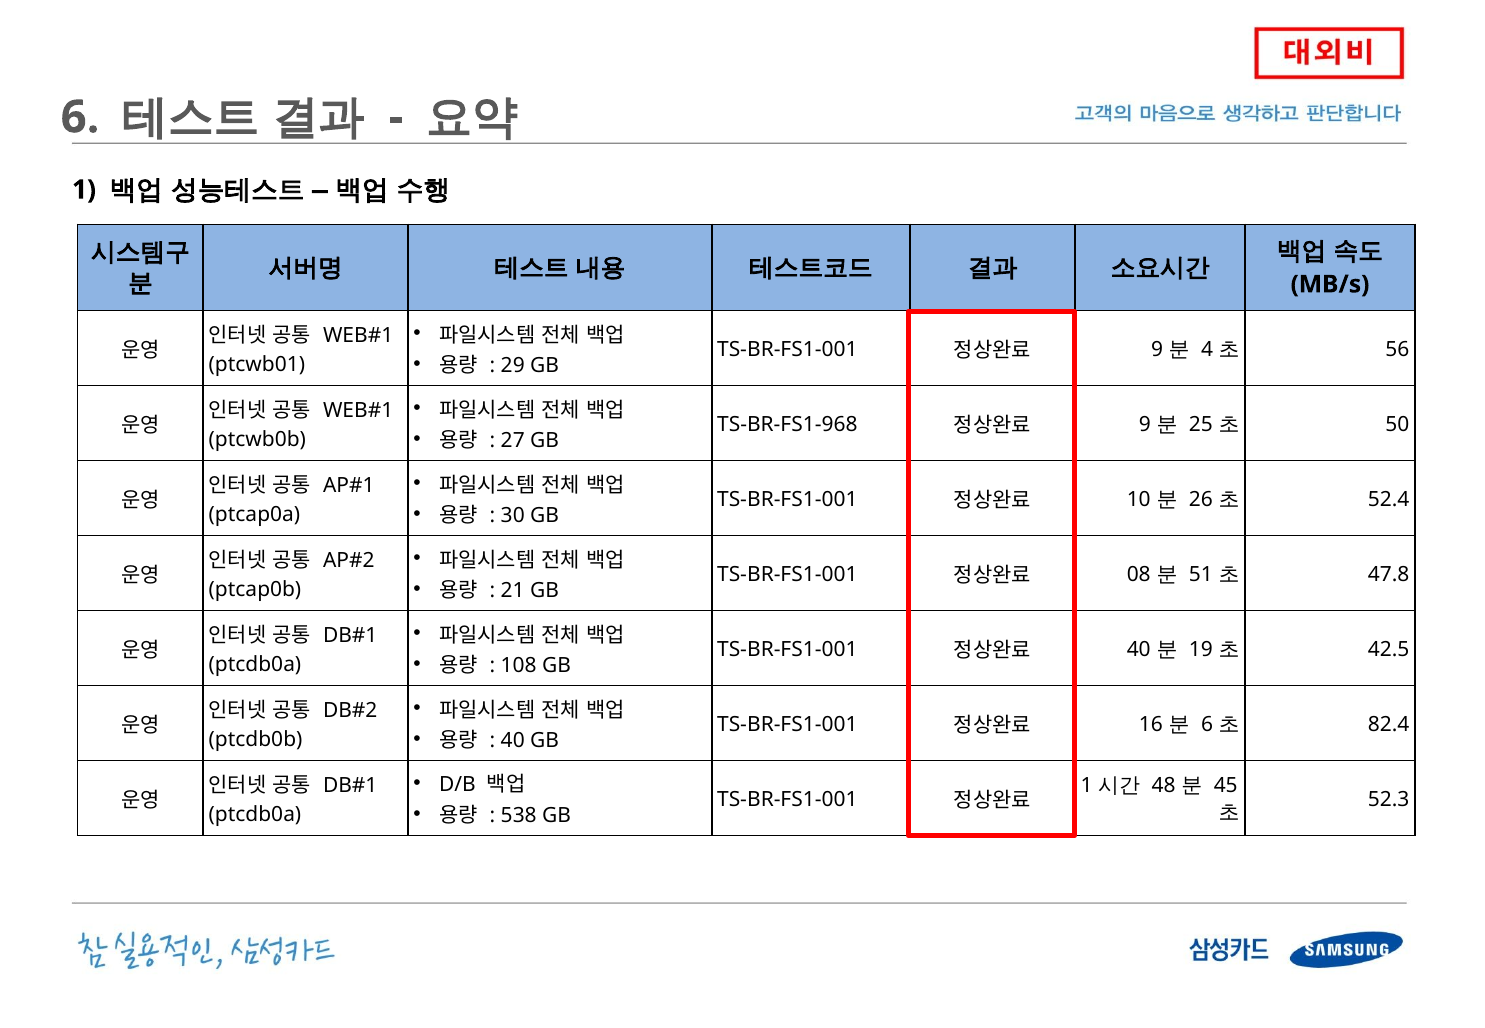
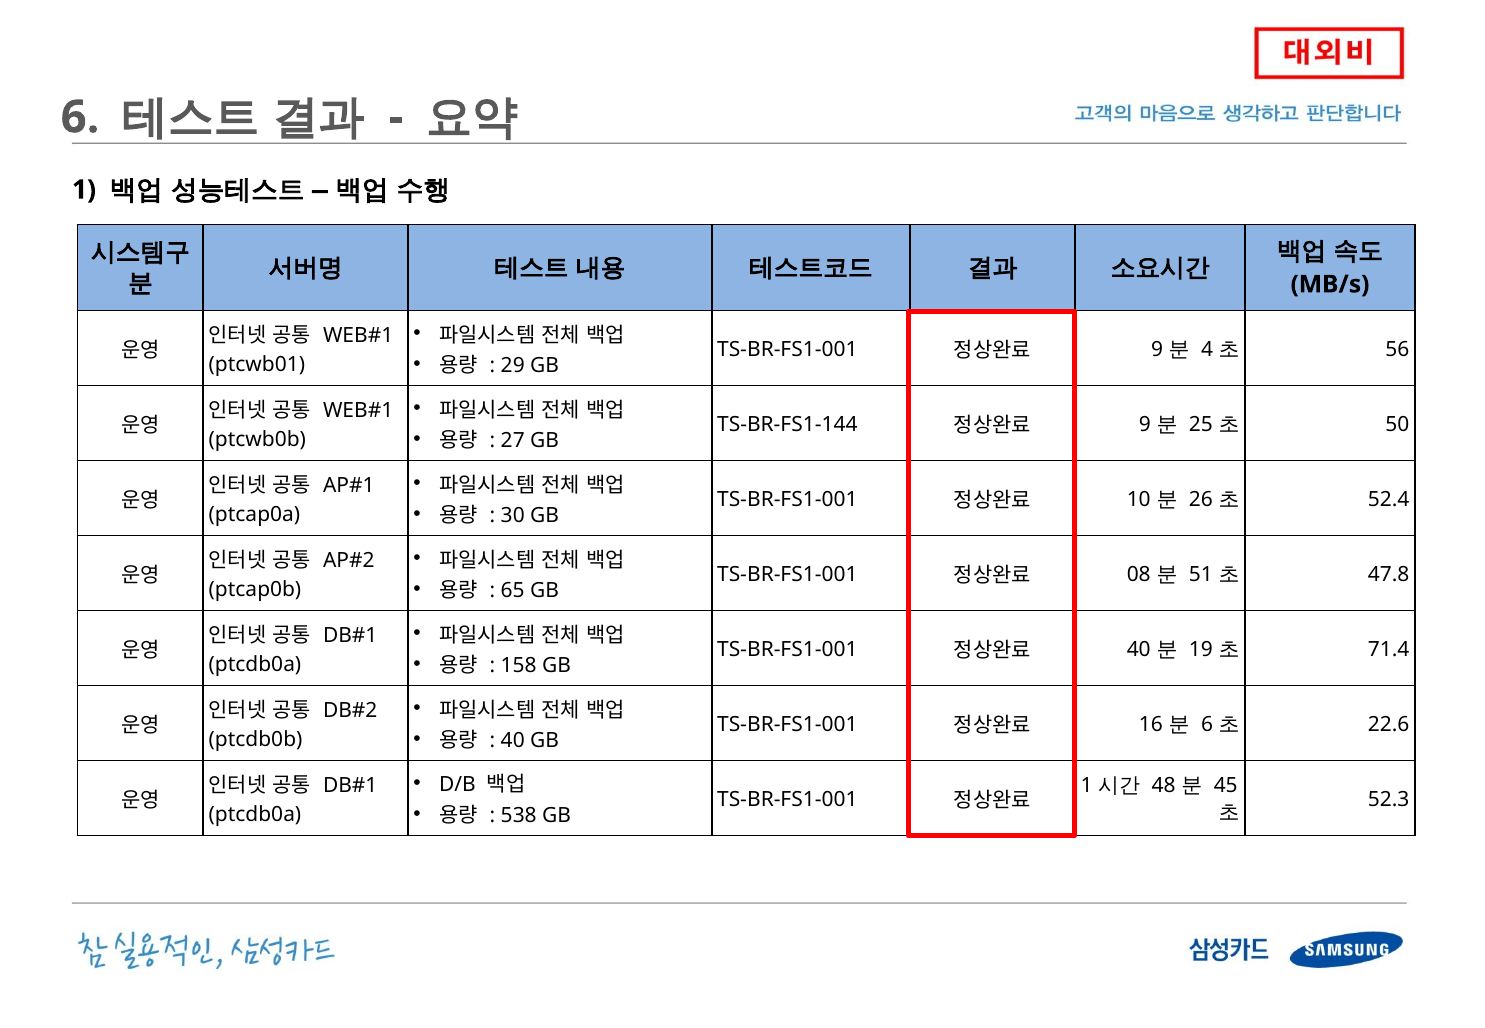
TS-BR-FS1-968: TS-BR-FS1-968 -> TS-BR-FS1-144
21: 21 -> 65
42.5: 42.5 -> 71.4
108: 108 -> 158
82.4: 82.4 -> 22.6
